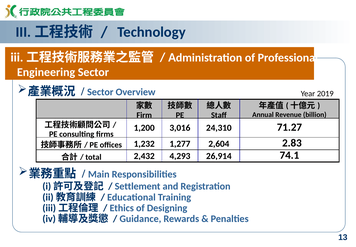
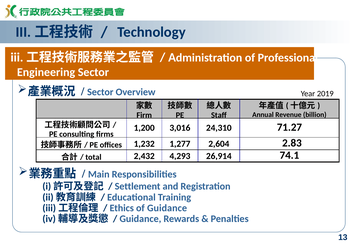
of Designing: Designing -> Guidance
